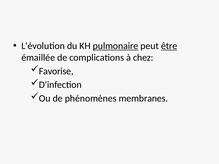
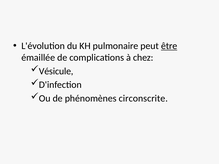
pulmonaire underline: present -> none
Favorise: Favorise -> Vésicule
membranes: membranes -> circonscrite
